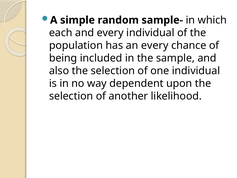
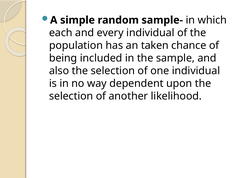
an every: every -> taken
